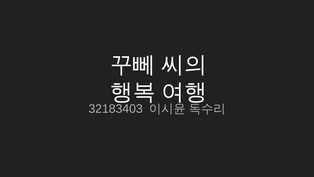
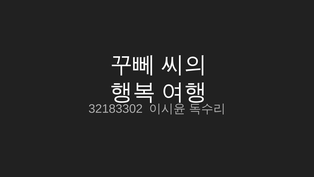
32183403: 32183403 -> 32183302
